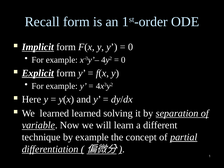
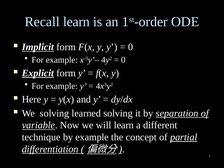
Recall form: form -> learn
We learned: learned -> solving
